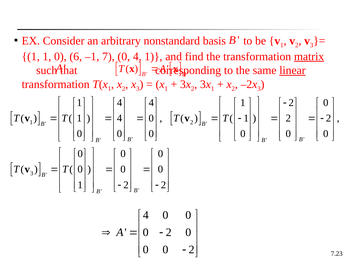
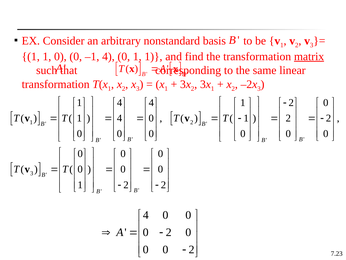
1 0 6: 6 -> 0
–1 7: 7 -> 4
4 at (137, 56): 4 -> 1
linear underline: present -> none
